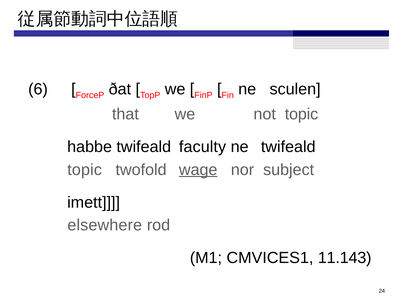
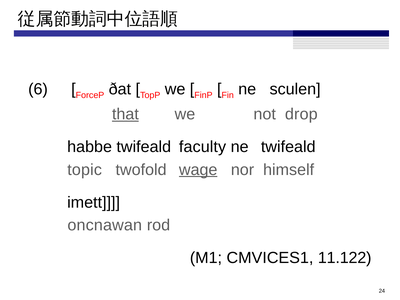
that underline: none -> present
not topic: topic -> drop
subject: subject -> himself
elsewhere: elsewhere -> oncnawan
11.143: 11.143 -> 11.122
